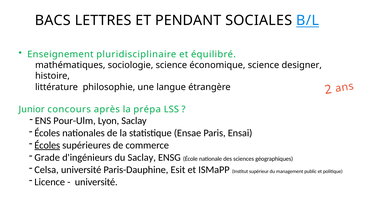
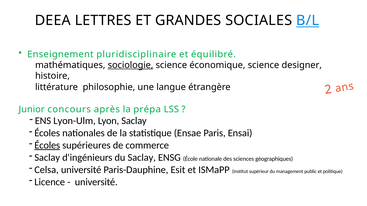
BACS: BACS -> DEEA
PENDANT: PENDANT -> GRANDES
sociologie underline: none -> present
Pour-Ulm: Pour-Ulm -> Lyon-Ulm
Grade at (47, 158): Grade -> Saclay
